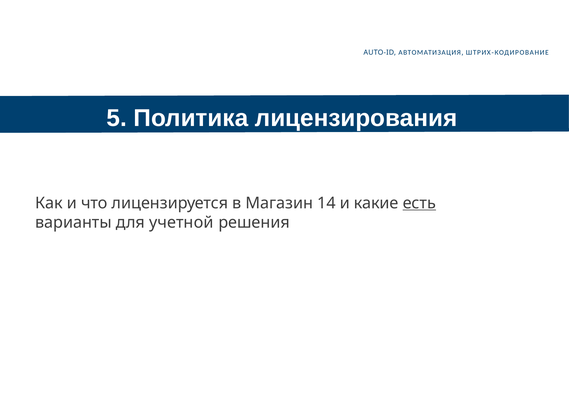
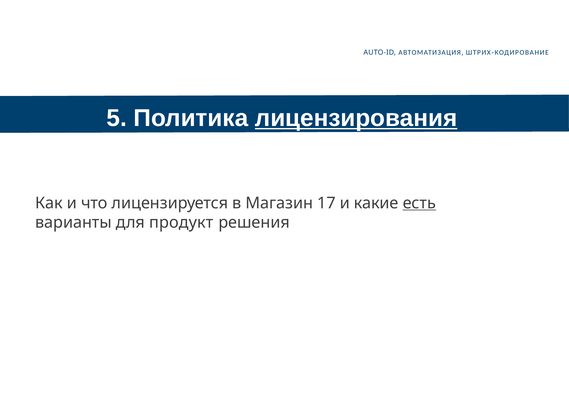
лицензирования underline: none -> present
14: 14 -> 17
учетной: учетной -> продукт
